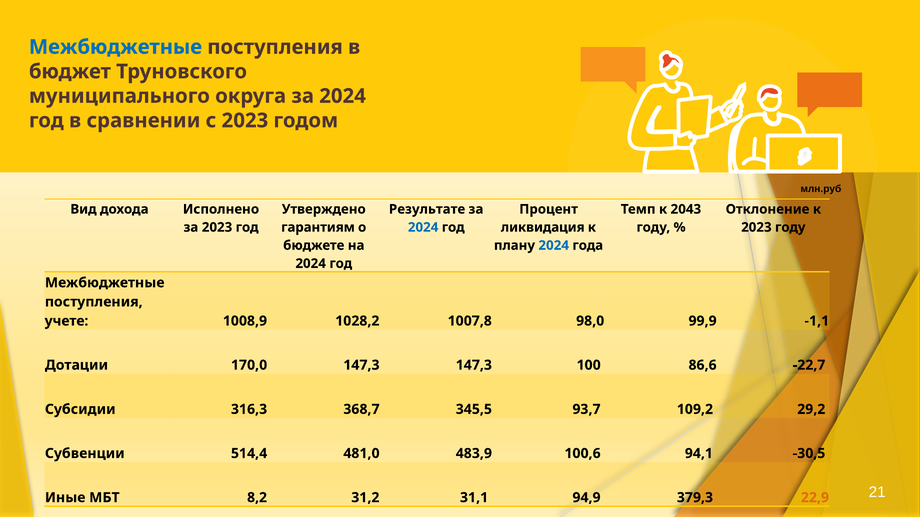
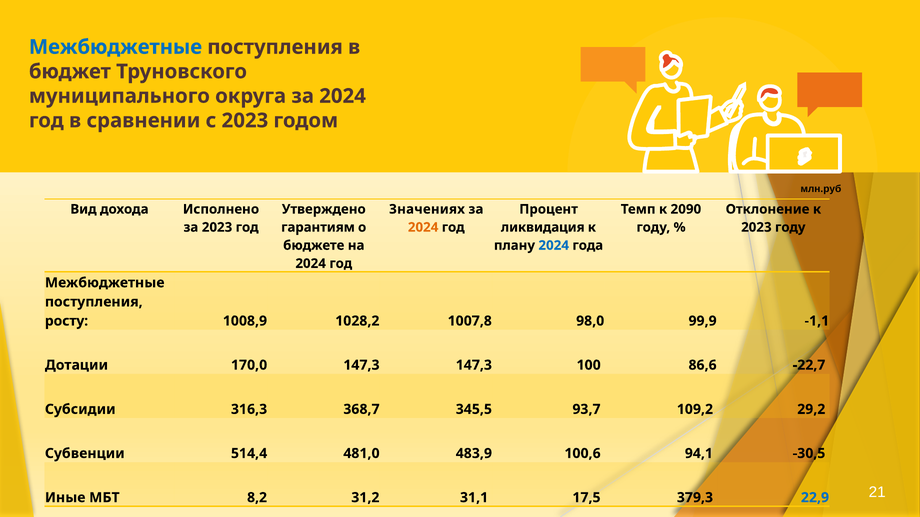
Результате: Результате -> Значениях
2043: 2043 -> 2090
2024 at (423, 228) colour: blue -> orange
учете: учете -> росту
94,9: 94,9 -> 17,5
22,9 colour: orange -> blue
